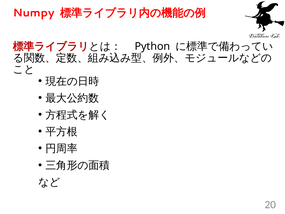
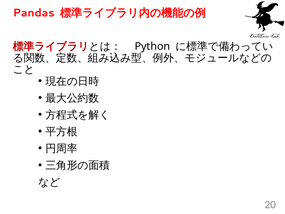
Numpy: Numpy -> Pandas
